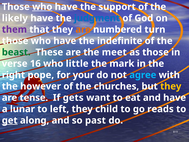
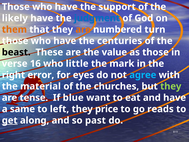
who at (42, 7) underline: present -> none
them colour: purple -> orange
indefinite: indefinite -> centuries
beast colour: green -> black
meet: meet -> value
pope: pope -> error
your: your -> eyes
however: however -> material
they at (171, 86) colour: yellow -> light green
gets: gets -> blue
lunar: lunar -> same
child: child -> price
